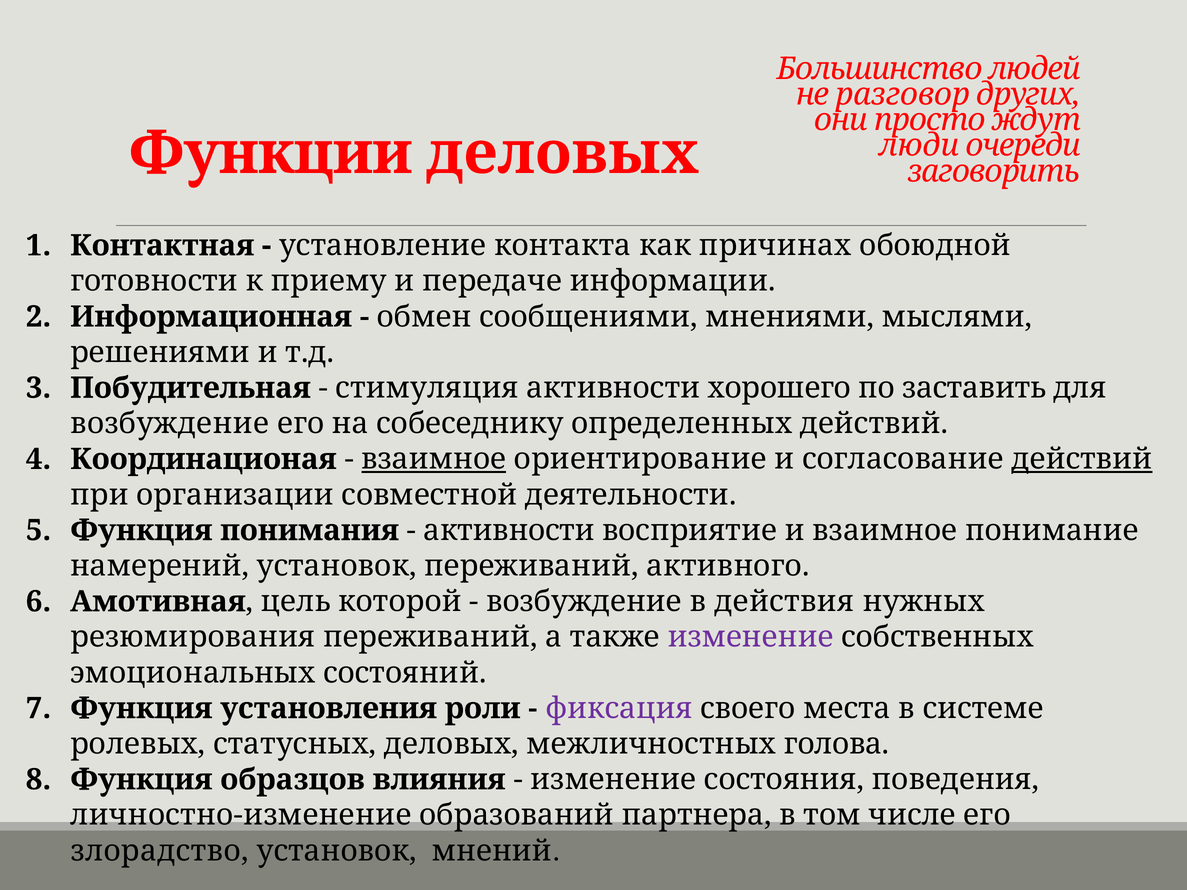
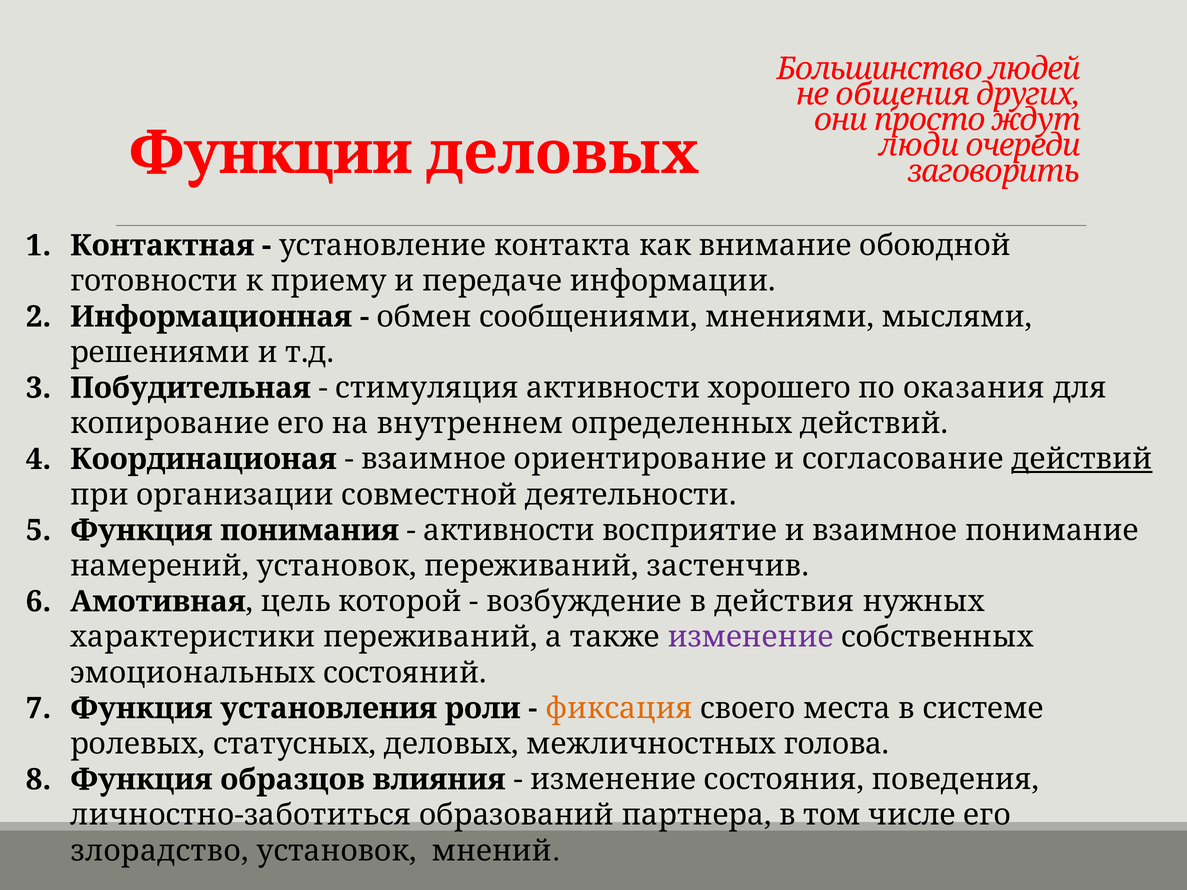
разговор: разговор -> общения
причинах: причинах -> внимание
заставить: заставить -> оказания
возбуждение at (170, 424): возбуждение -> копирование
собеседнику: собеседнику -> внутреннем
взаимное at (434, 459) underline: present -> none
активного: активного -> застенчив
резюмирования: резюмирования -> характеристики
фиксация colour: purple -> orange
личностно-изменение: личностно-изменение -> личностно-заботиться
